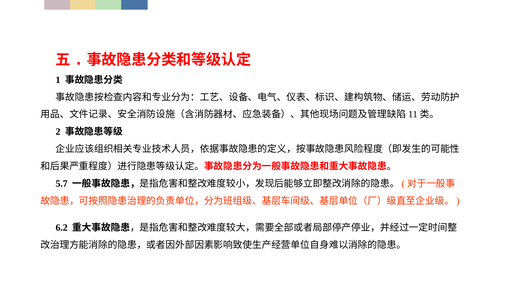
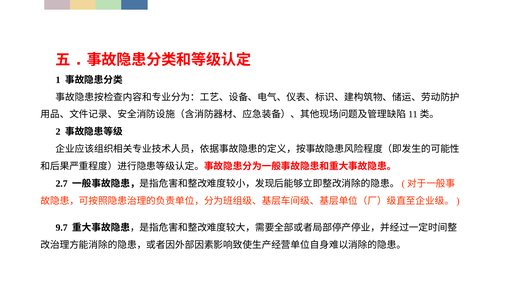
5.7: 5.7 -> 2.7
6.2: 6.2 -> 9.7
